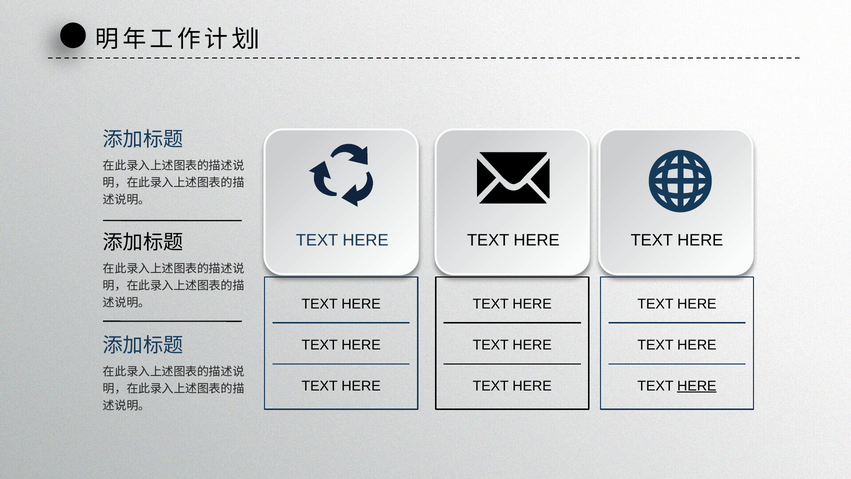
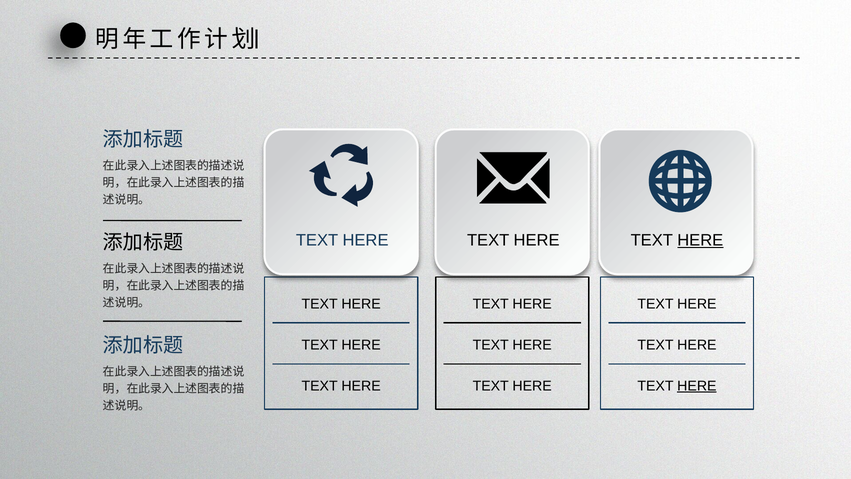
HERE at (700, 240) underline: none -> present
